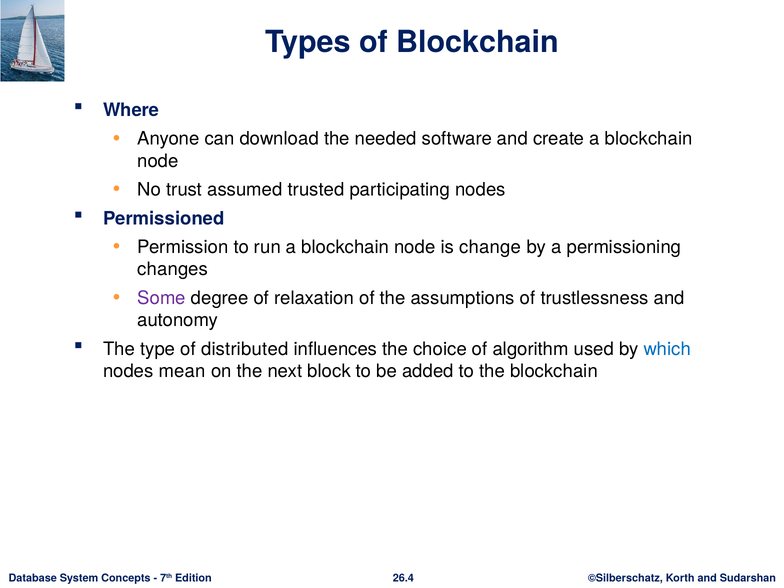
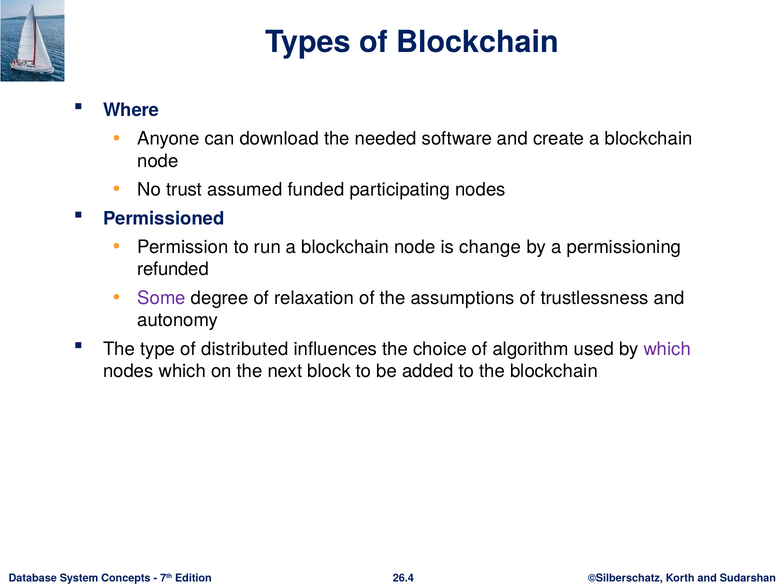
trusted: trusted -> funded
changes: changes -> refunded
which at (667, 349) colour: blue -> purple
nodes mean: mean -> which
